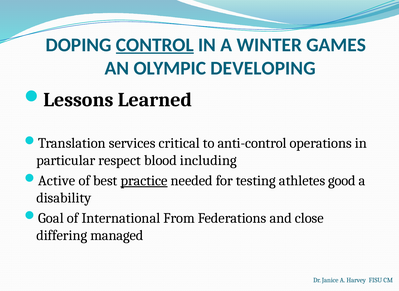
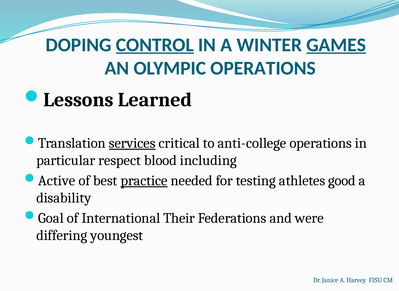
GAMES underline: none -> present
OLYMPIC DEVELOPING: DEVELOPING -> OPERATIONS
services underline: none -> present
anti-control: anti-control -> anti-college
From: From -> Their
close: close -> were
managed: managed -> youngest
